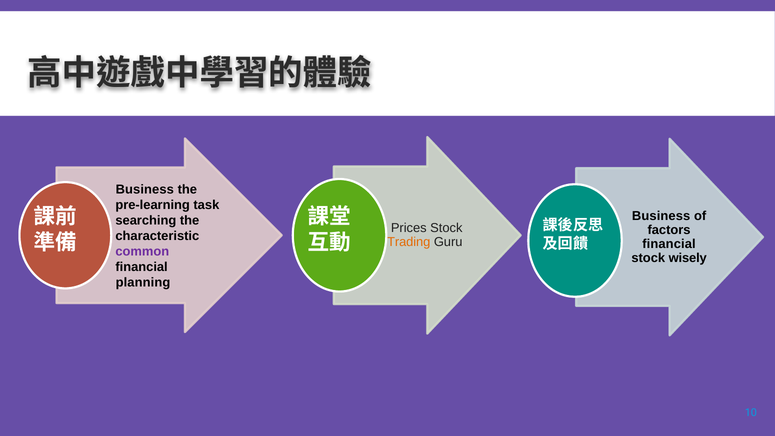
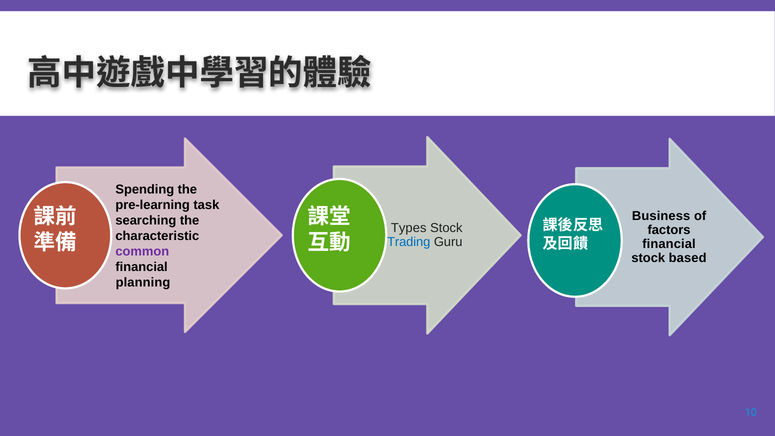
Business at (145, 190): Business -> Spending
Prices: Prices -> Types
Trading colour: orange -> blue
wisely: wisely -> based
